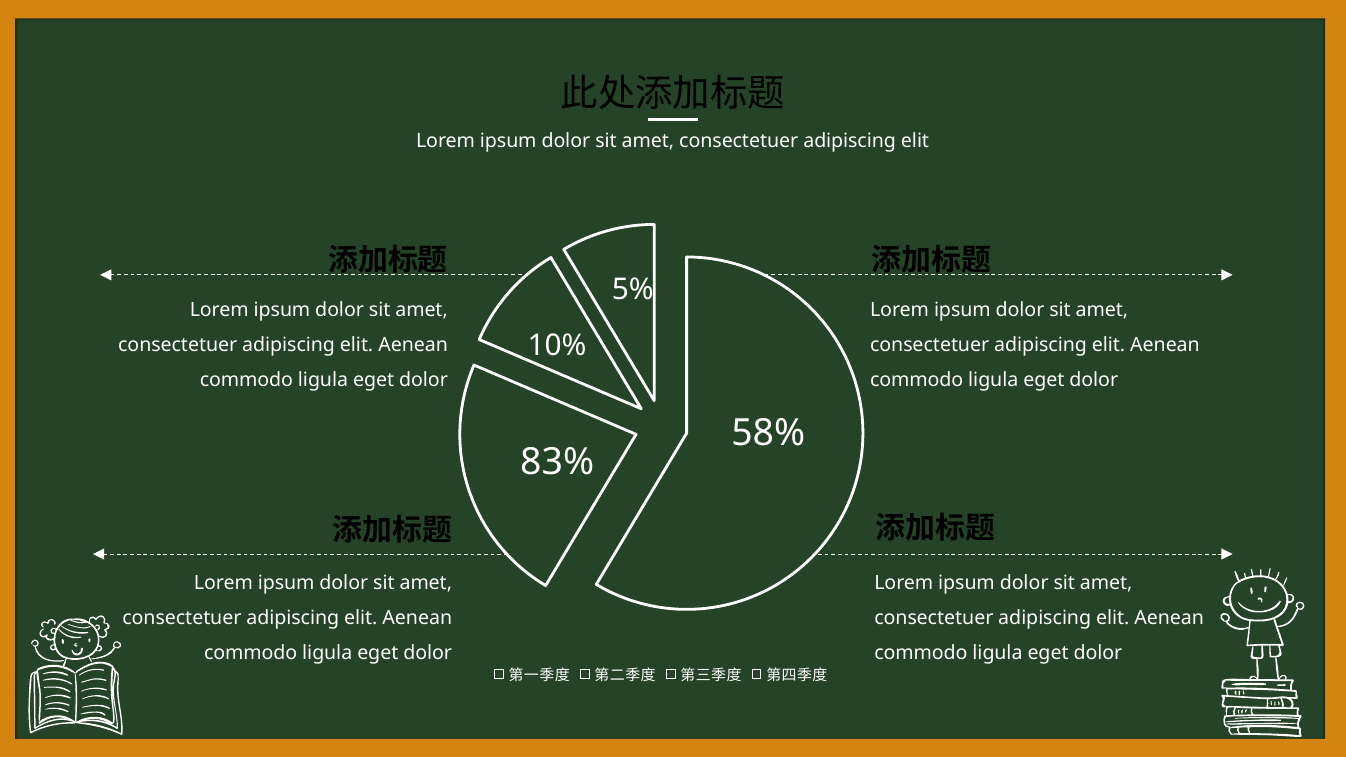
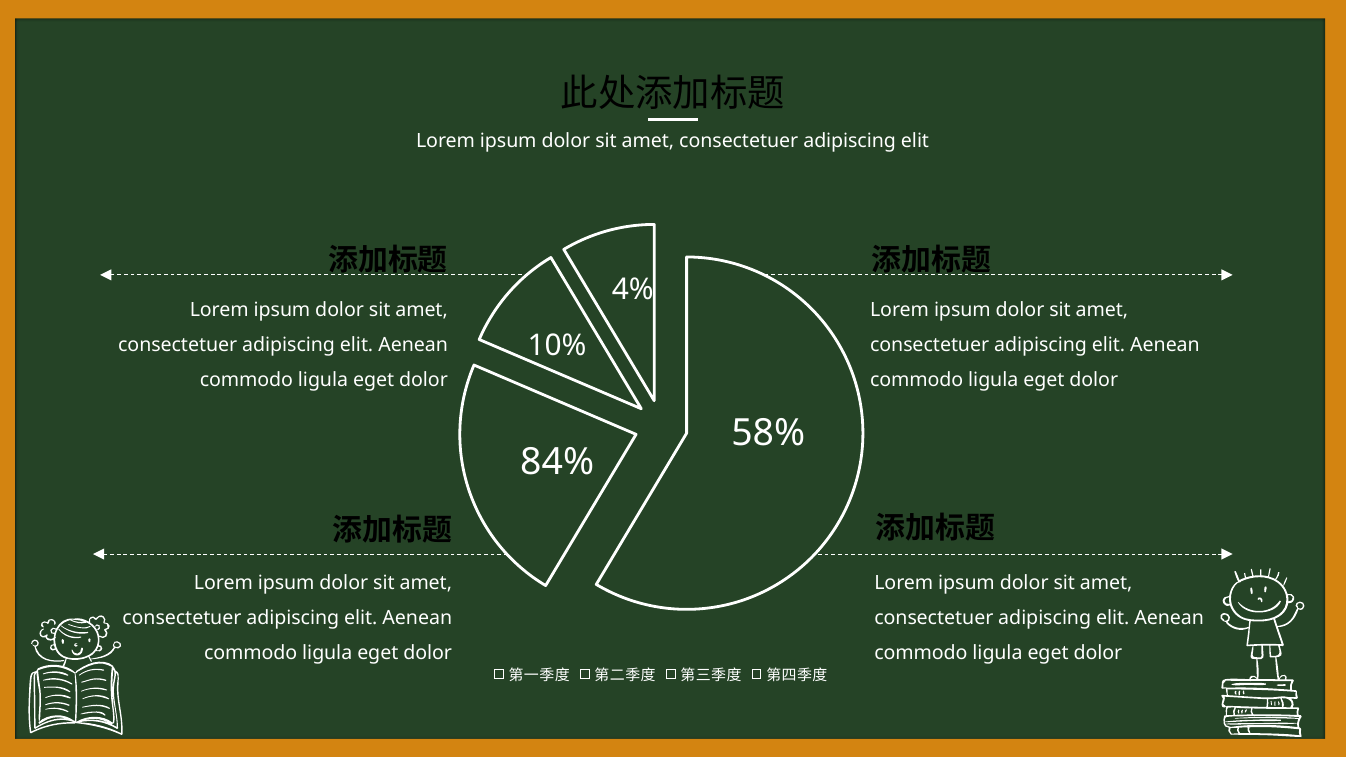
5%: 5% -> 4%
83%: 83% -> 84%
